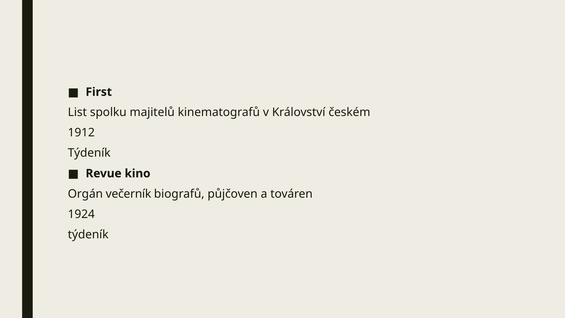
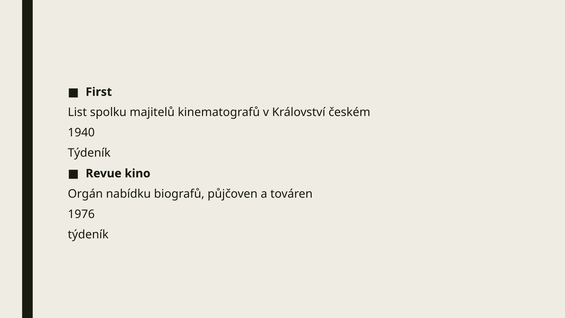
1912: 1912 -> 1940
večerník: večerník -> nabídku
1924: 1924 -> 1976
